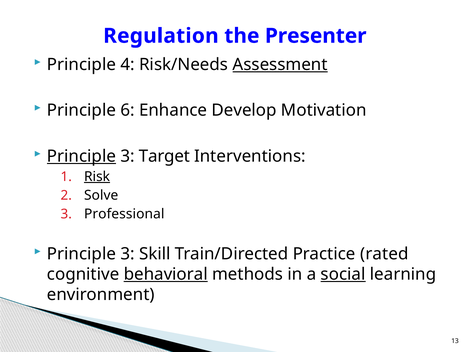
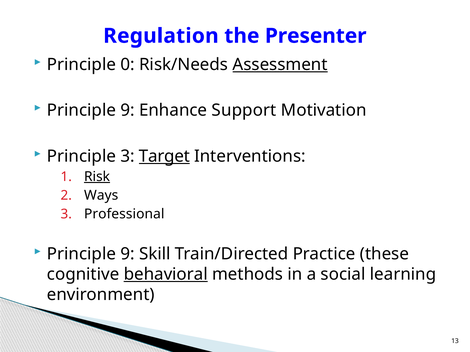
4: 4 -> 0
6 at (128, 111): 6 -> 9
Develop: Develop -> Support
Principle at (81, 156) underline: present -> none
Target underline: none -> present
Solve: Solve -> Ways
3 at (128, 254): 3 -> 9
rated: rated -> these
social underline: present -> none
